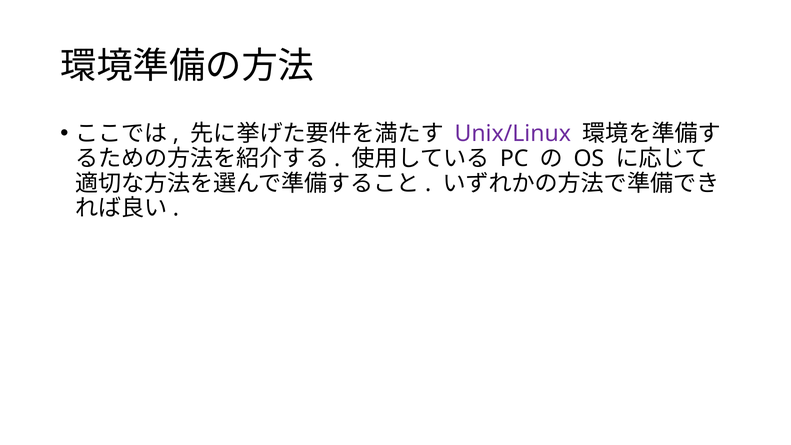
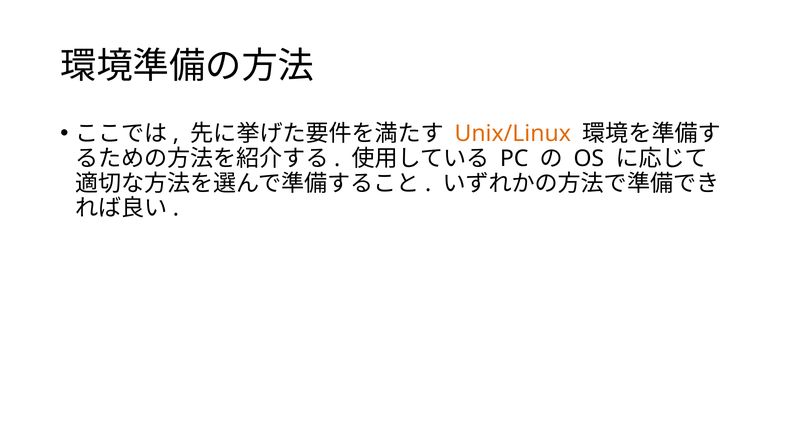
Unix/Linux colour: purple -> orange
